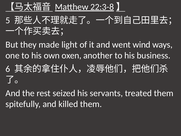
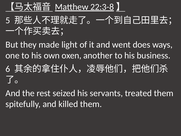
wind: wind -> does
